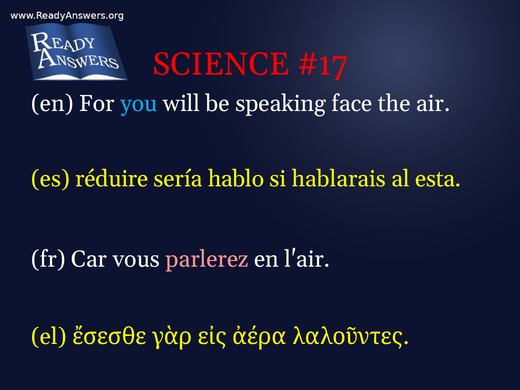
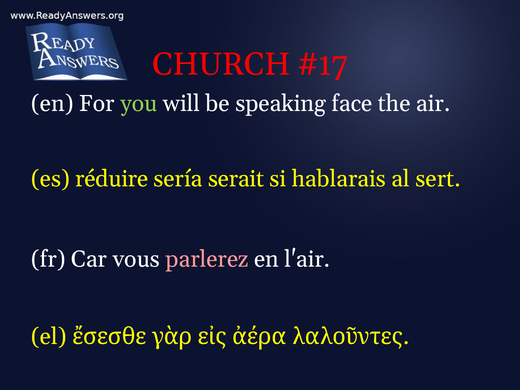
SCIENCE: SCIENCE -> CHURCH
you colour: light blue -> light green
hablo: hablo -> serait
esta: esta -> sert
